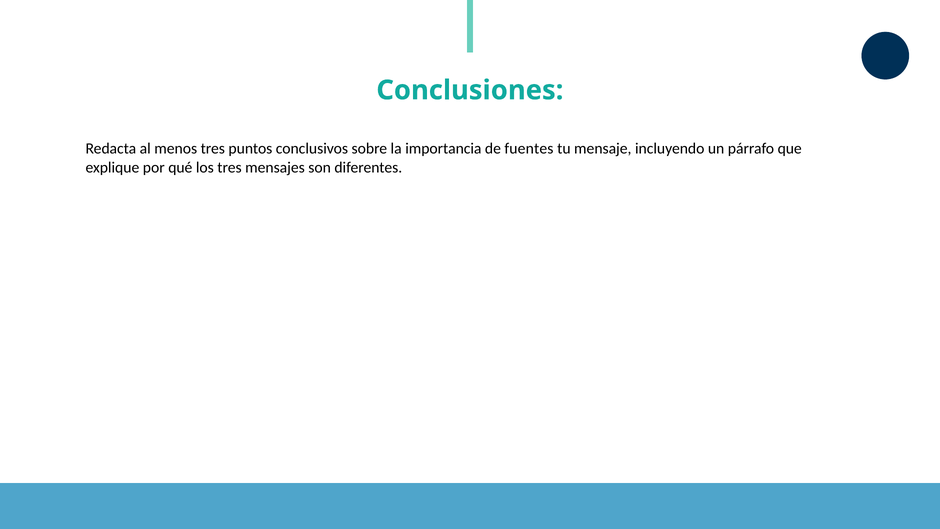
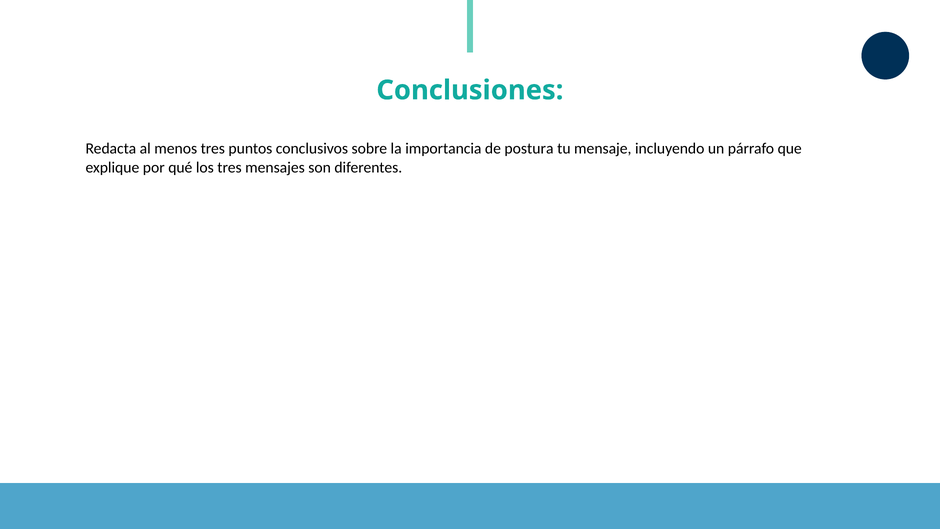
fuentes: fuentes -> postura
